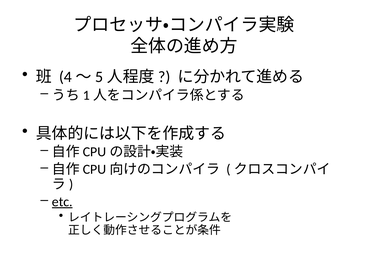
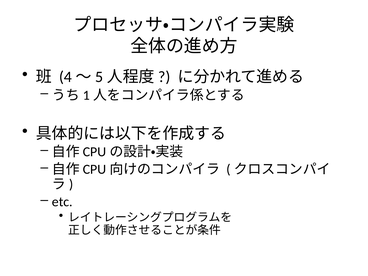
etc underline: present -> none
